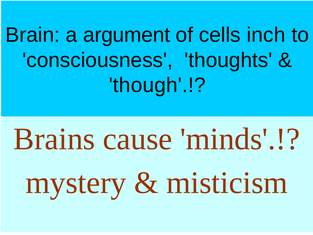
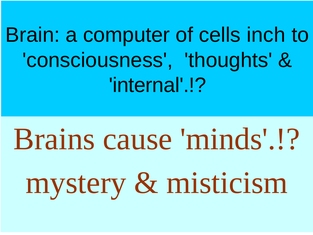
argument: argument -> computer
though: though -> internal
